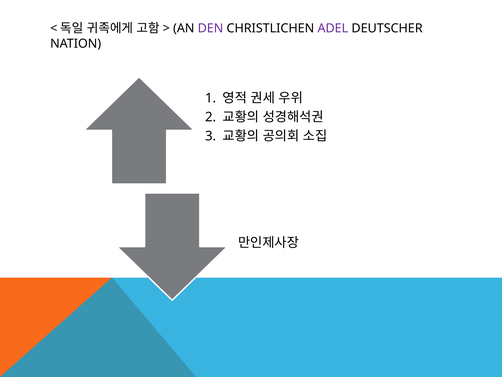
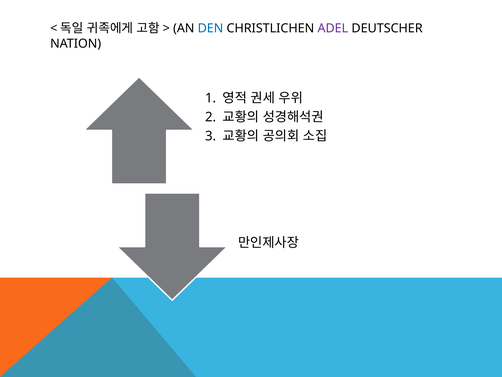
DEN colour: purple -> blue
